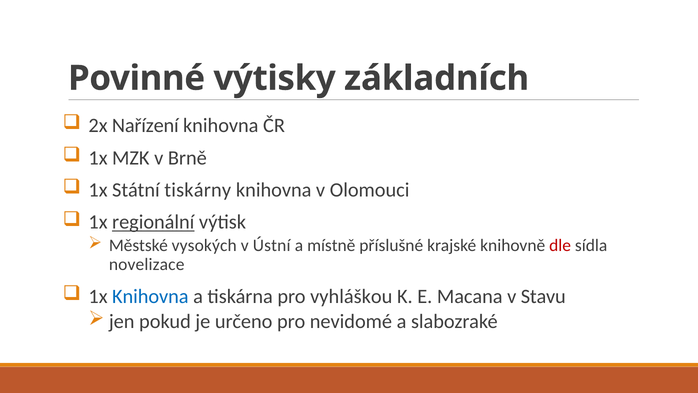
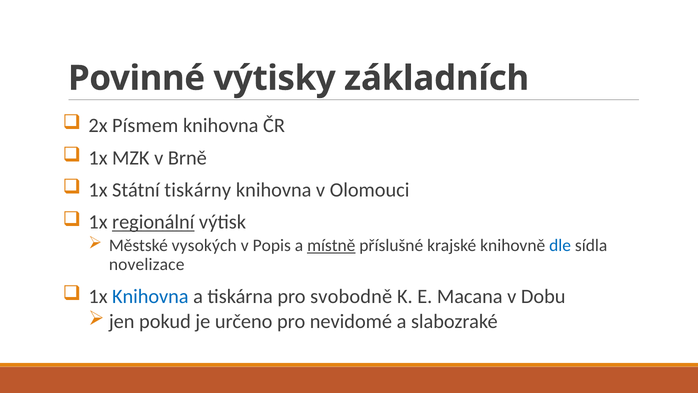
Nařízení: Nařízení -> Písmem
Ústní: Ústní -> Popis
místně underline: none -> present
dle colour: red -> blue
vyhláškou: vyhláškou -> svobodně
Stavu: Stavu -> Dobu
